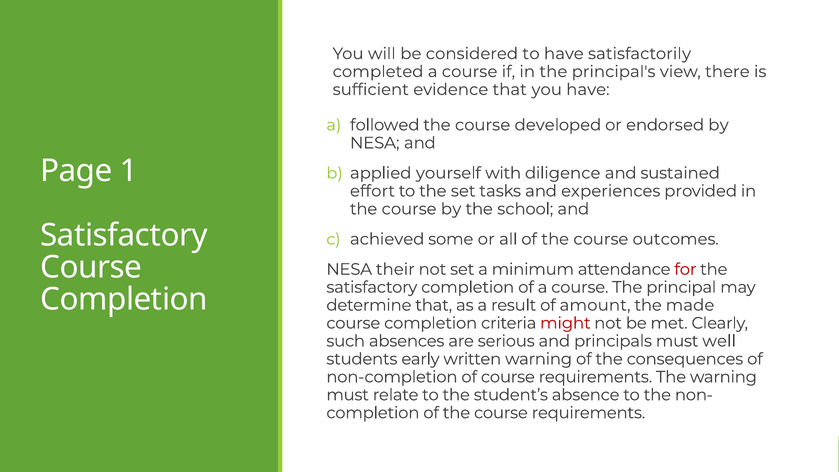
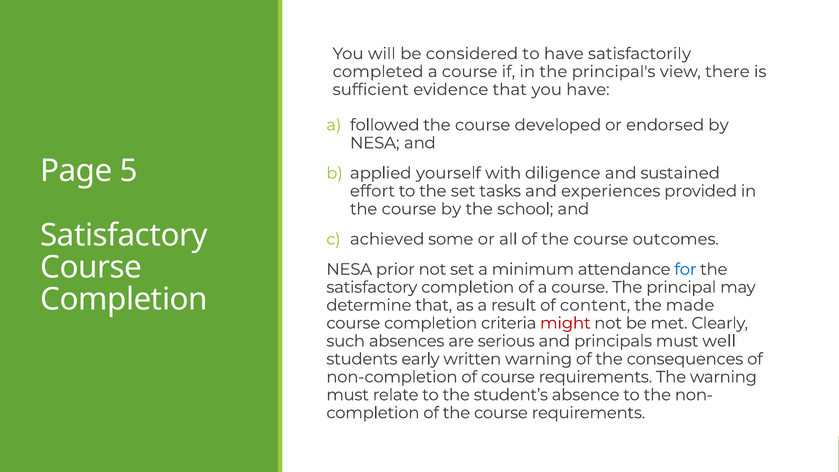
1: 1 -> 5
their: their -> prior
for colour: red -> blue
amount: amount -> content
